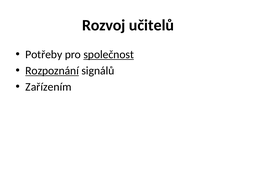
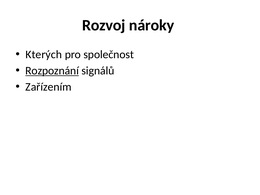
učitelů: učitelů -> nároky
Potřeby: Potřeby -> Kterých
společnost underline: present -> none
